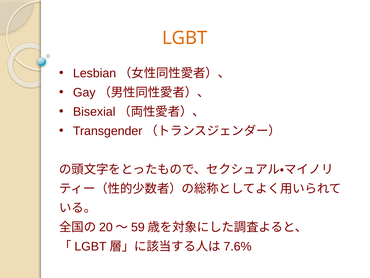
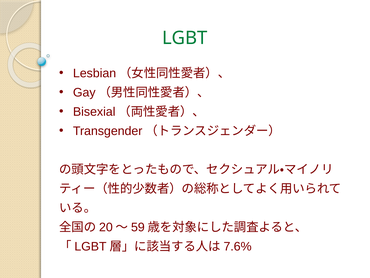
LGBT colour: orange -> green
